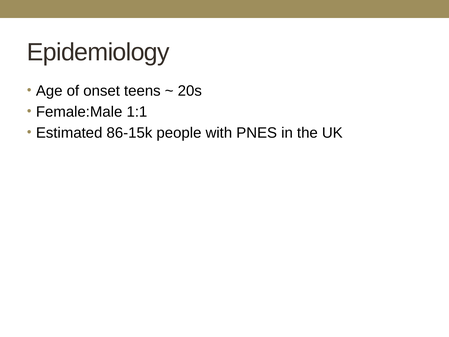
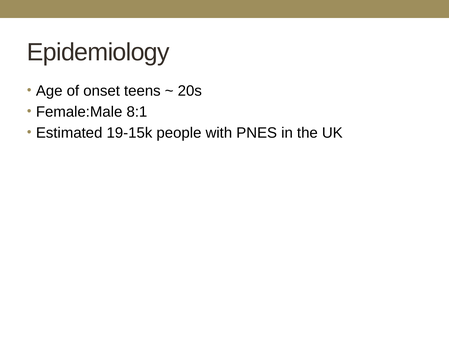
1:1: 1:1 -> 8:1
86-15k: 86-15k -> 19-15k
